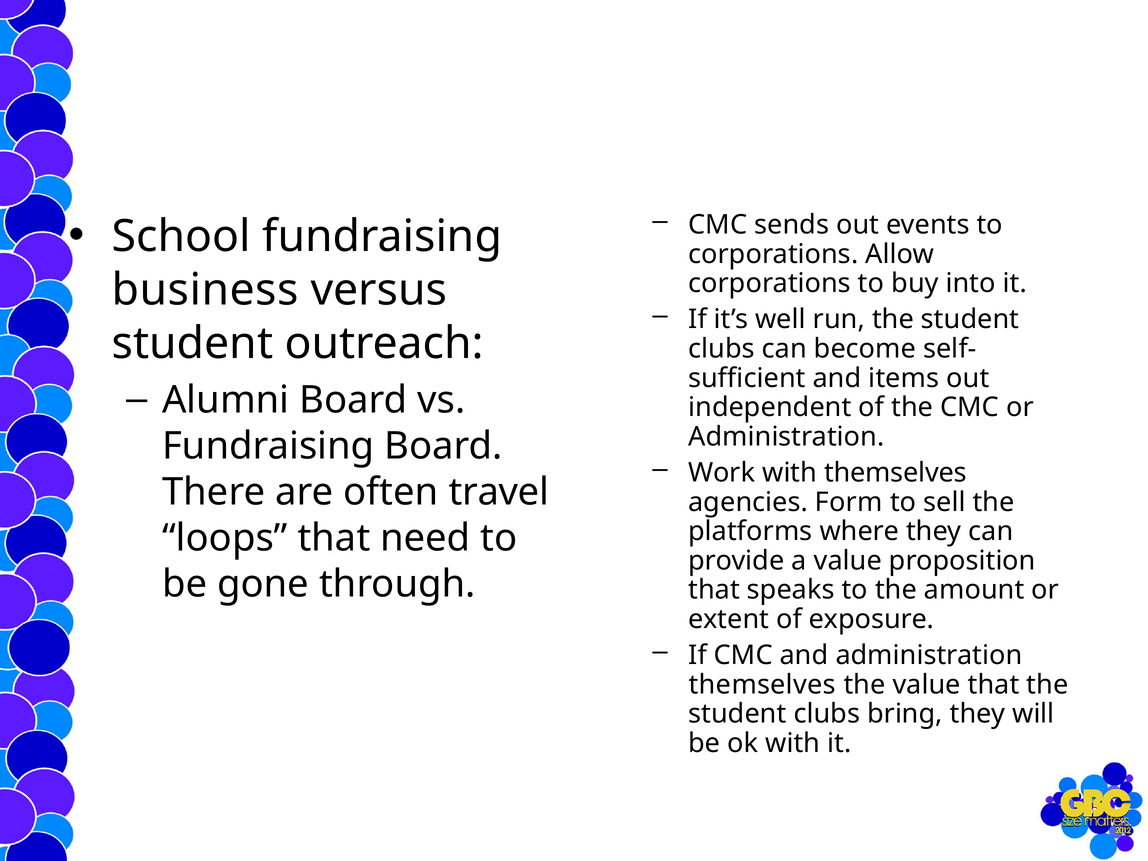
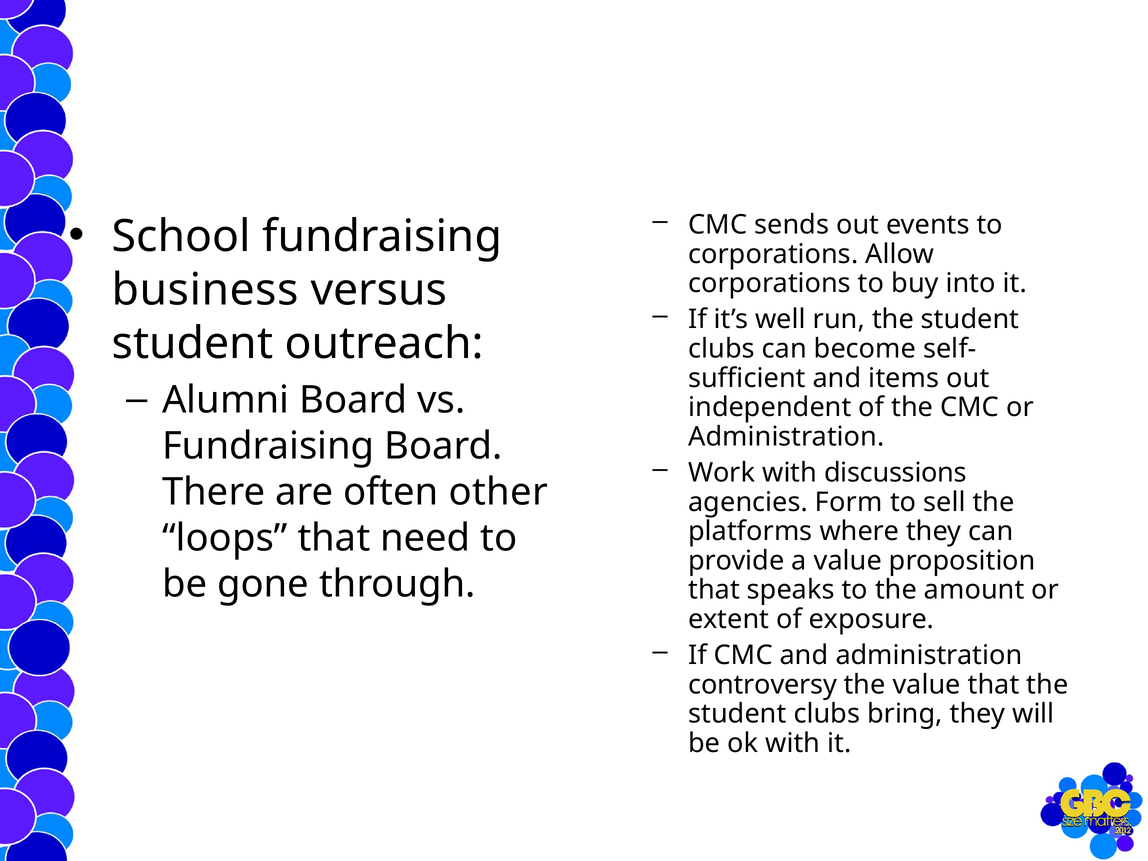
with themselves: themselves -> discussions
travel: travel -> other
themselves at (762, 685): themselves -> controversy
